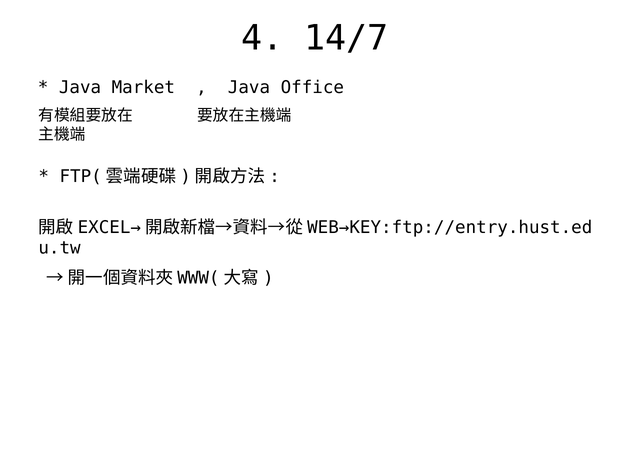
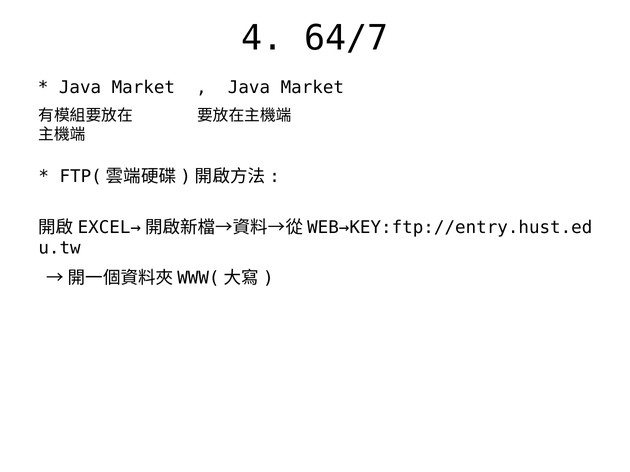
14/7: 14/7 -> 64/7
Office at (312, 87): Office -> Market
